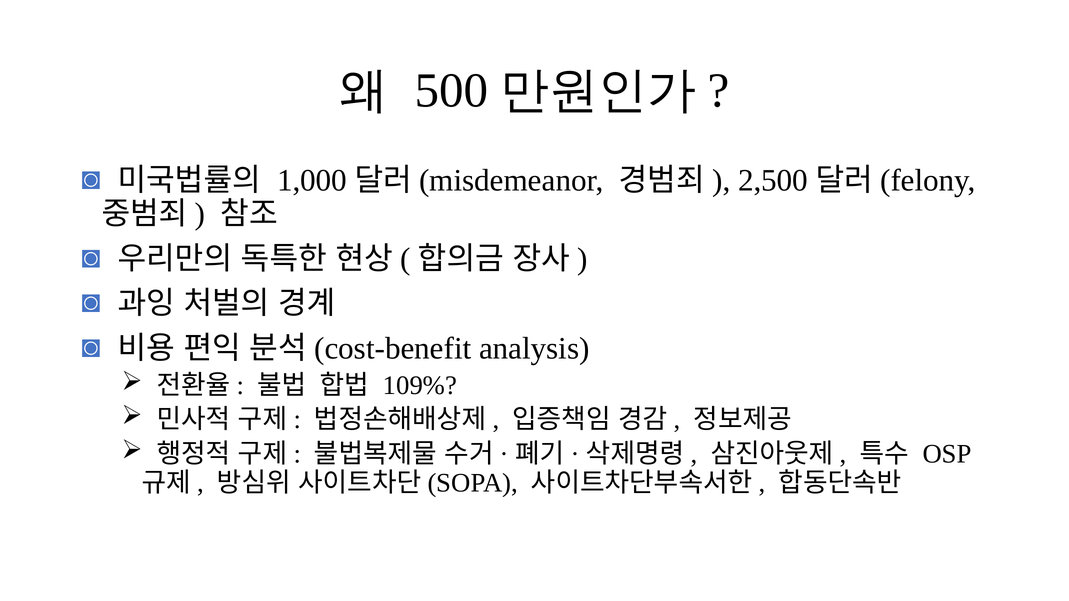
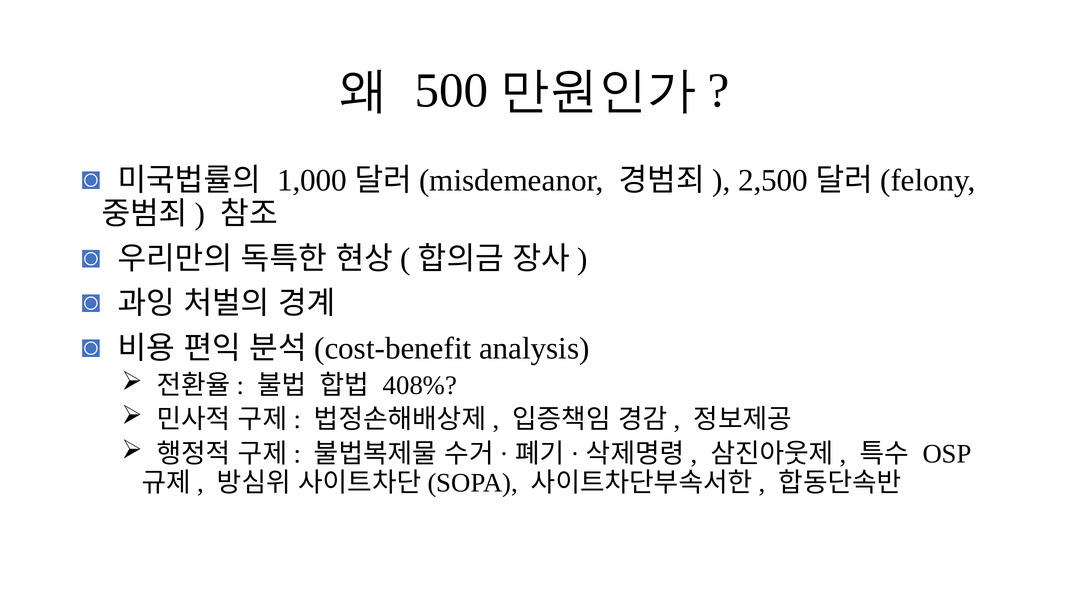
109%: 109% -> 408%
